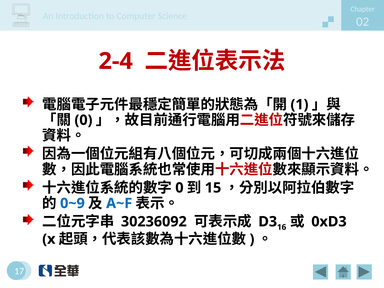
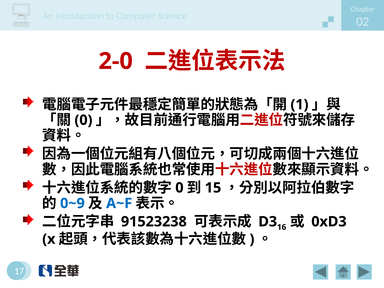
2-4: 2-4 -> 2-0
30236092: 30236092 -> 91523238
